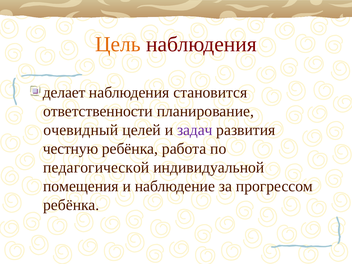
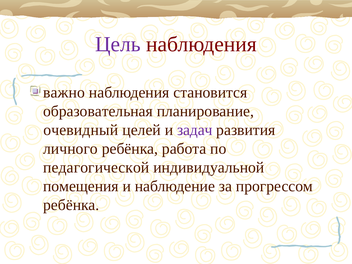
Цель colour: orange -> purple
делает: делает -> важно
ответственности: ответственности -> образовательная
честную: честную -> личного
